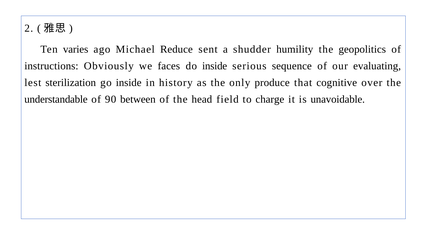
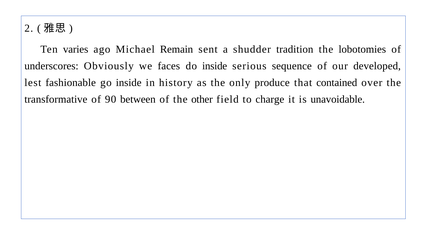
Reduce: Reduce -> Remain
humility: humility -> tradition
geopolitics: geopolitics -> lobotomies
instructions: instructions -> underscores
evaluating: evaluating -> developed
sterilization: sterilization -> fashionable
cognitive: cognitive -> contained
understandable: understandable -> transformative
head: head -> other
